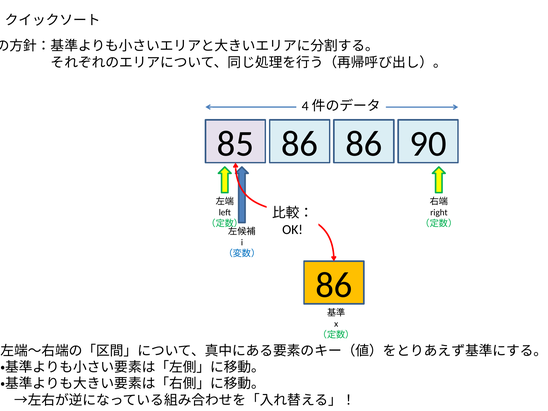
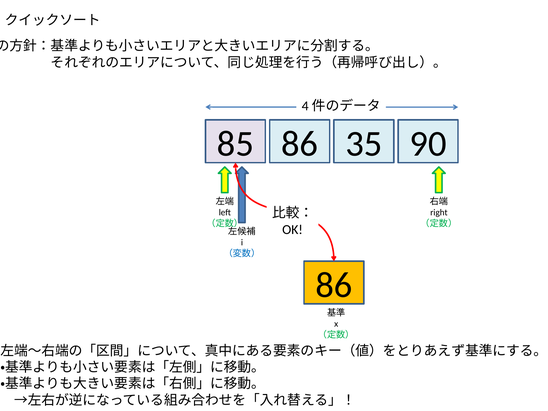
85 86: 86 -> 35
